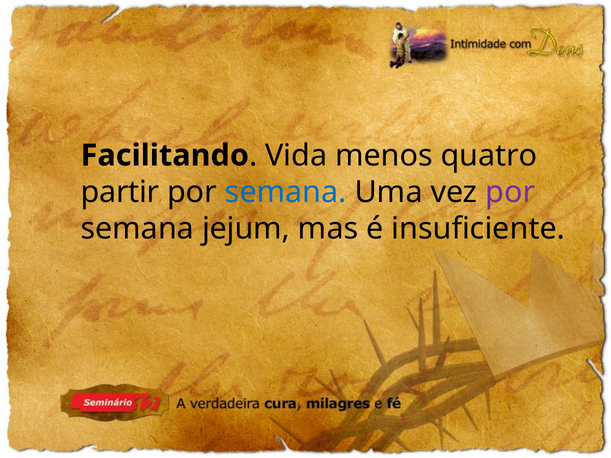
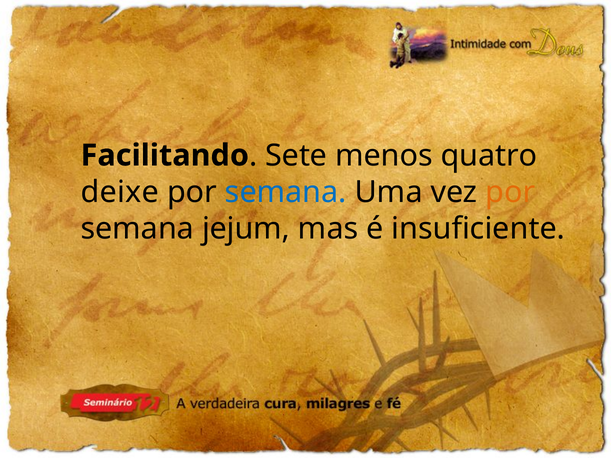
Vida: Vida -> Sete
partir: partir -> deixe
por at (510, 192) colour: purple -> orange
